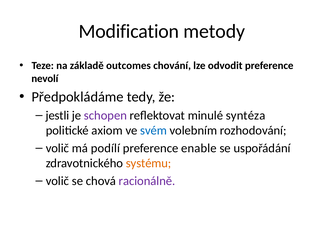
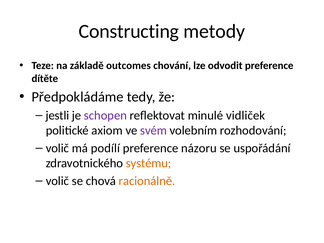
Modification: Modification -> Constructing
nevolí: nevolí -> dítěte
syntéza: syntéza -> vidliček
svém colour: blue -> purple
enable: enable -> názoru
racionálně colour: purple -> orange
